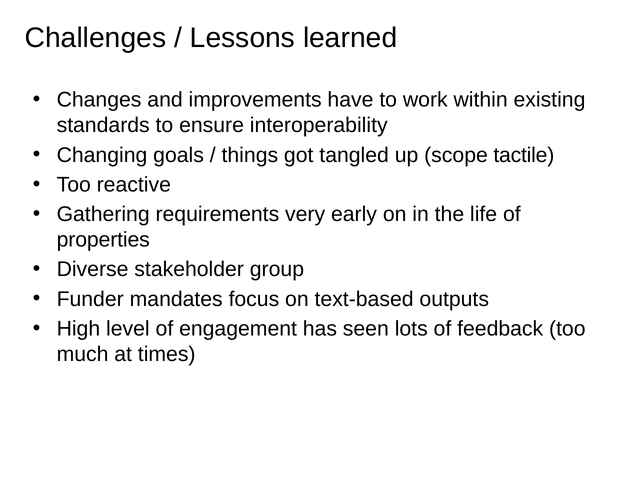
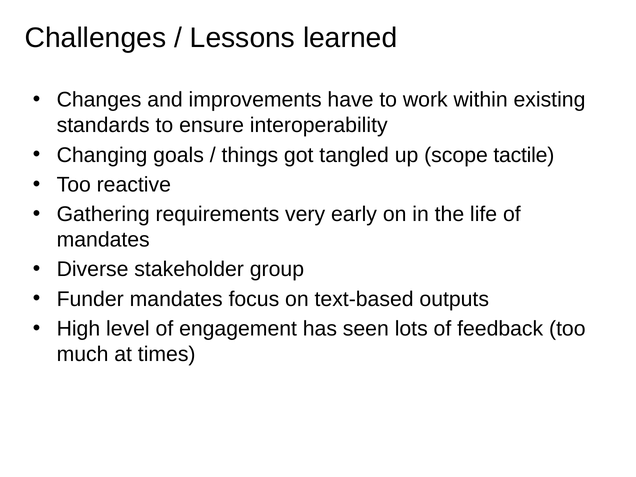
properties at (103, 240): properties -> mandates
